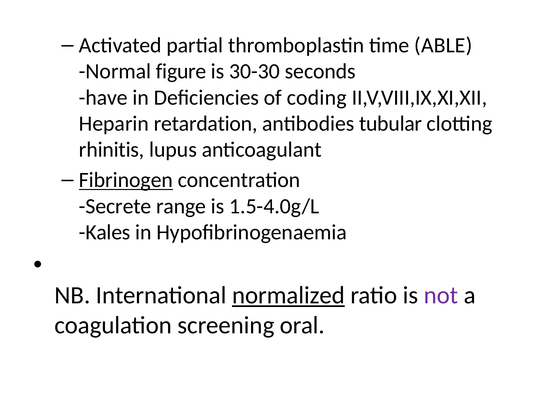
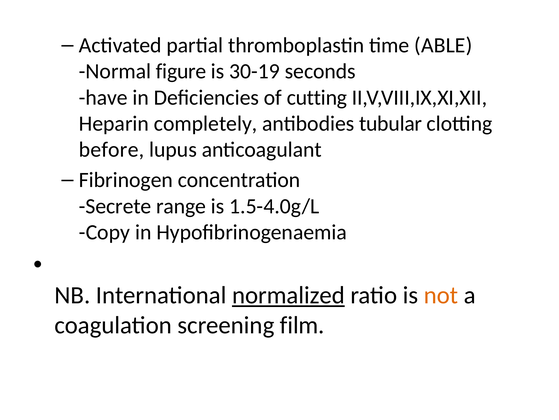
30-30: 30-30 -> 30-19
coding: coding -> cutting
retardation: retardation -> completely
rhinitis: rhinitis -> before
Fibrinogen underline: present -> none
Kales: Kales -> Copy
not colour: purple -> orange
oral: oral -> film
